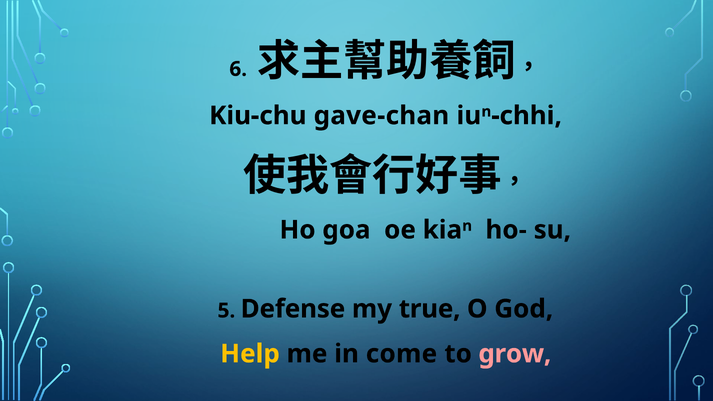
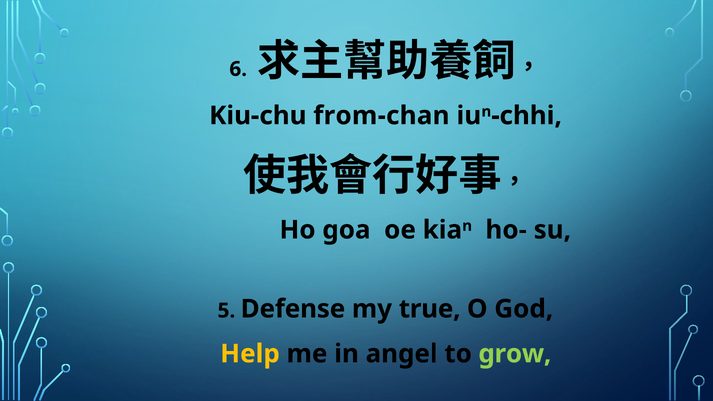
gave-chan: gave-chan -> from-chan
come: come -> angel
grow colour: pink -> light green
